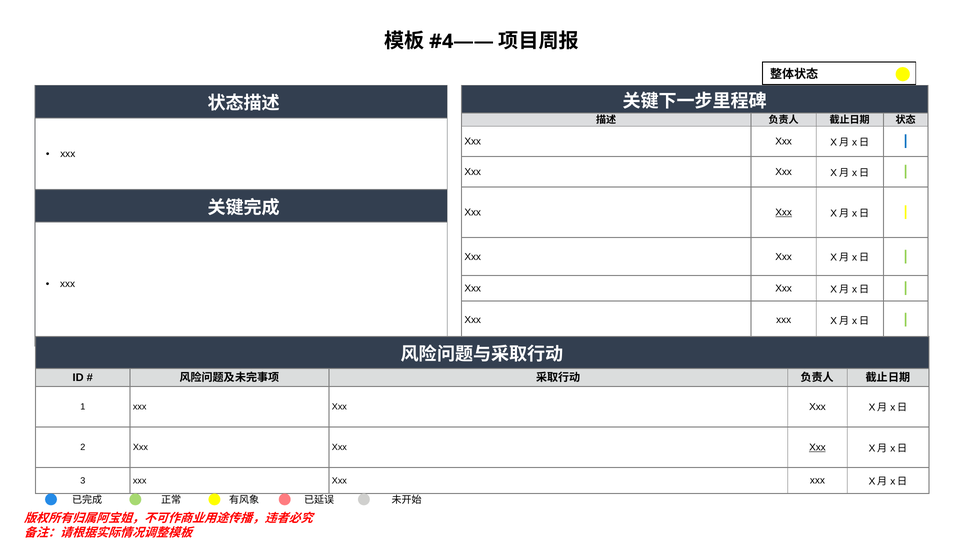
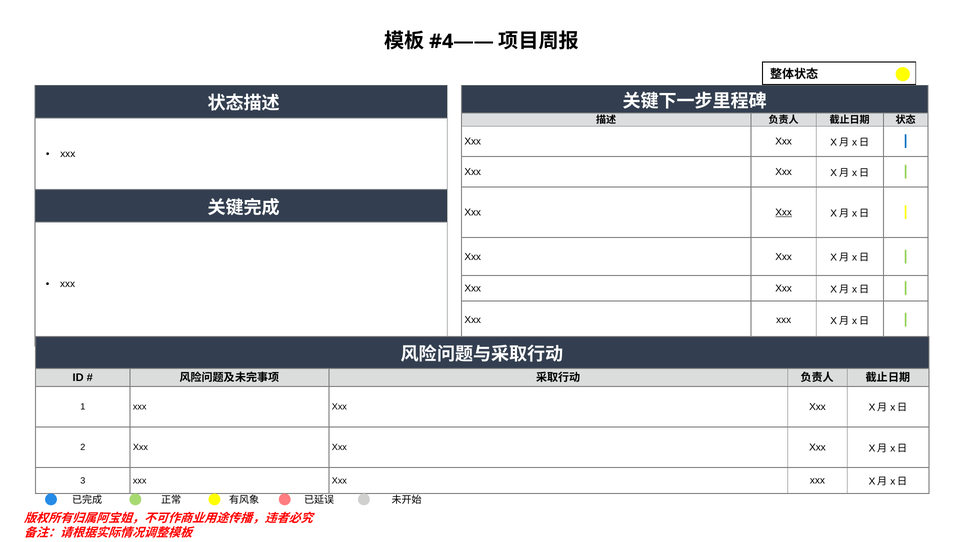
Xxx at (817, 447) underline: present -> none
